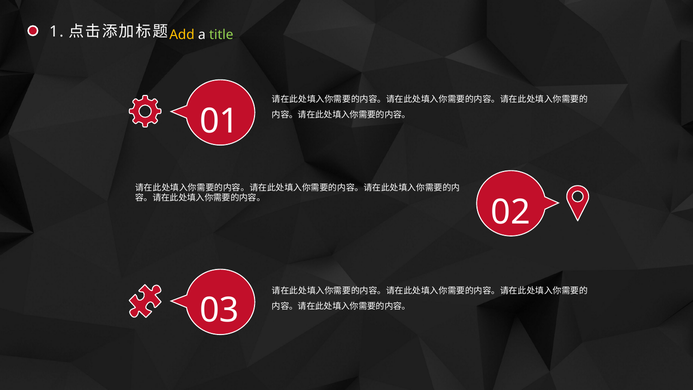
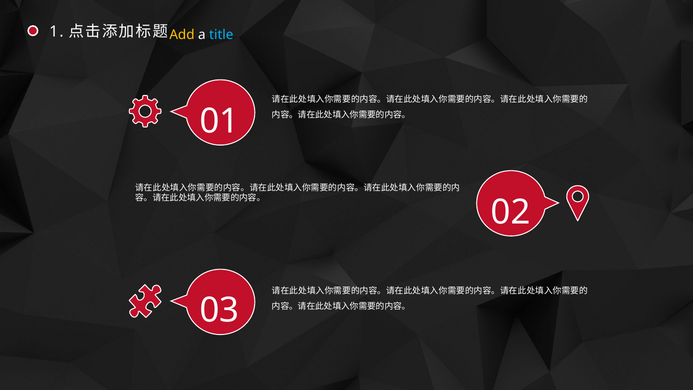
title colour: light green -> light blue
